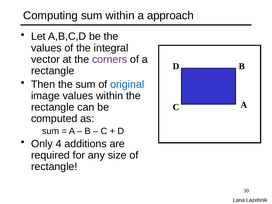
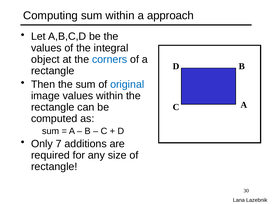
vector: vector -> object
corners colour: purple -> blue
4: 4 -> 7
